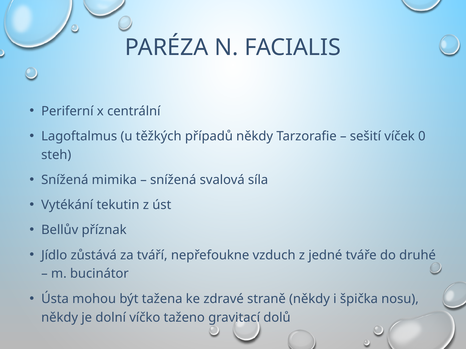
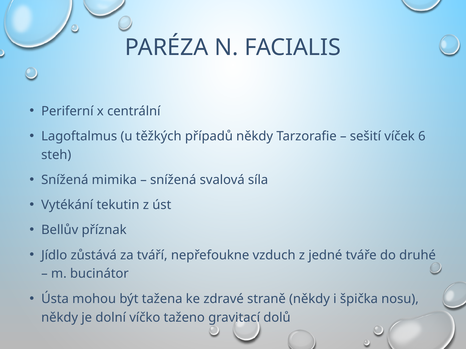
0: 0 -> 6
